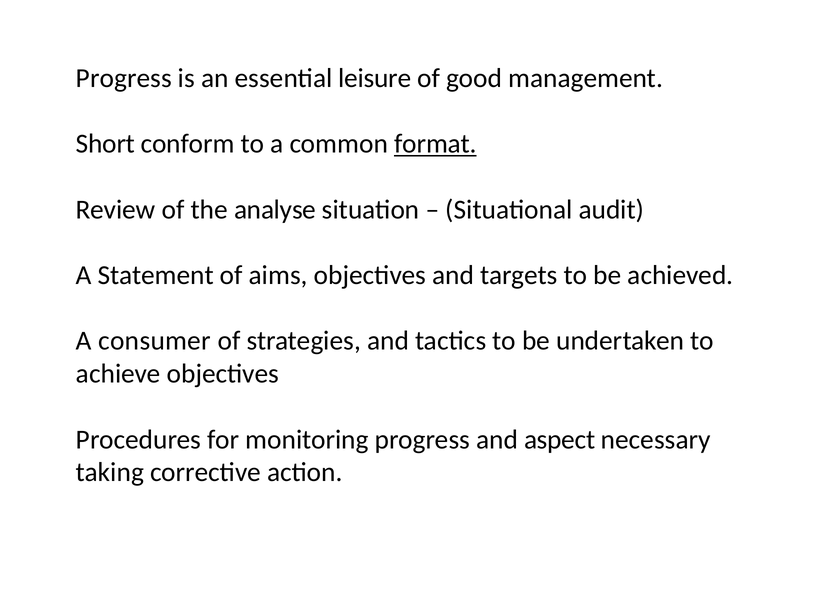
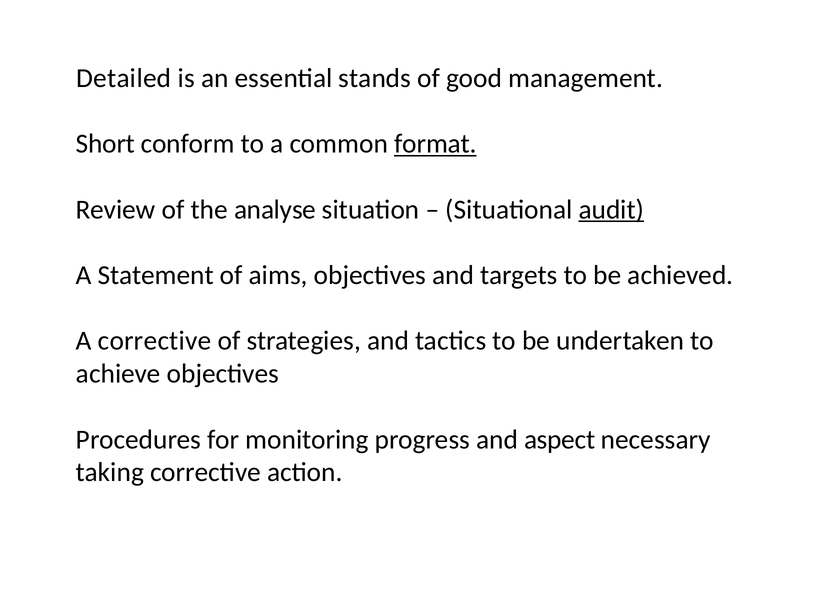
Progress at (124, 78): Progress -> Detailed
leisure: leisure -> stands
audit underline: none -> present
A consumer: consumer -> corrective
